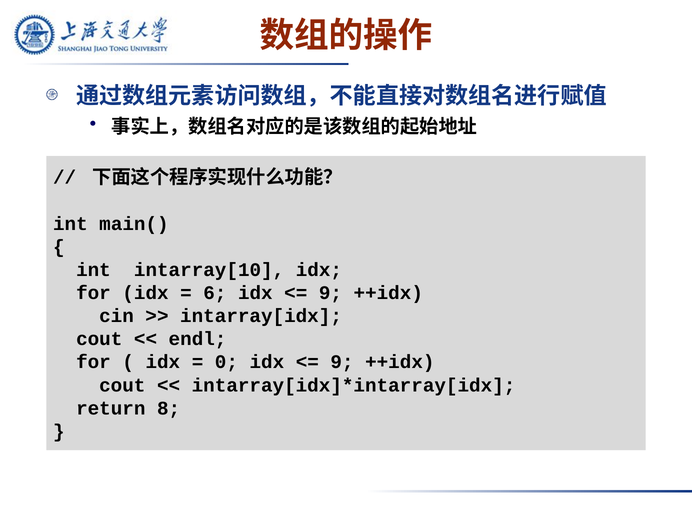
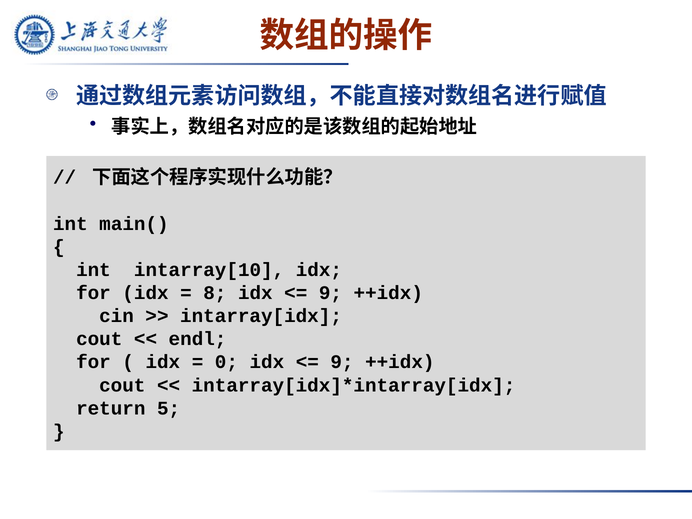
6: 6 -> 8
8: 8 -> 5
